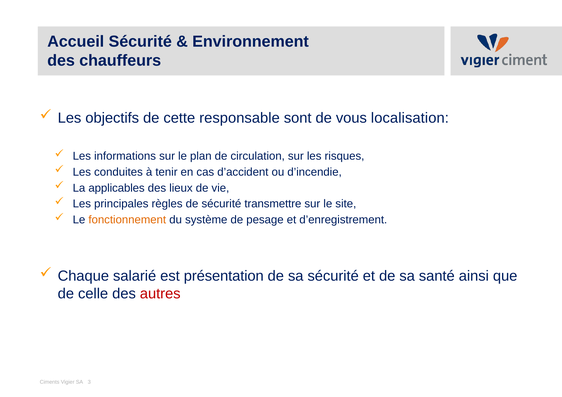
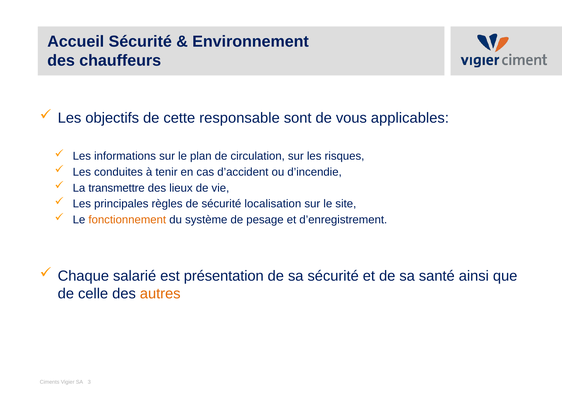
localisation: localisation -> applicables
applicables: applicables -> transmettre
transmettre: transmettre -> localisation
autres colour: red -> orange
